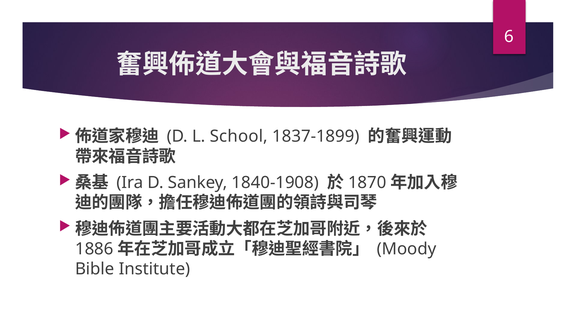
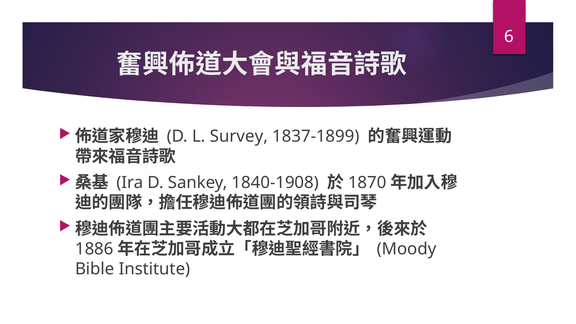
School: School -> Survey
